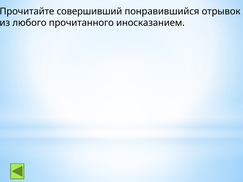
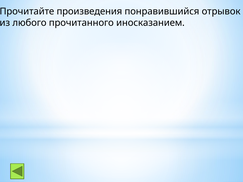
совершивший: совершивший -> произведения
